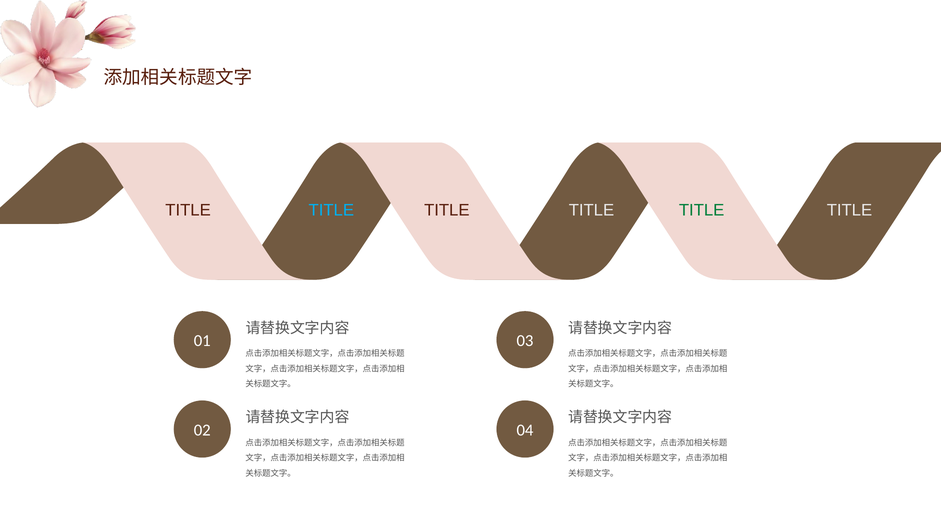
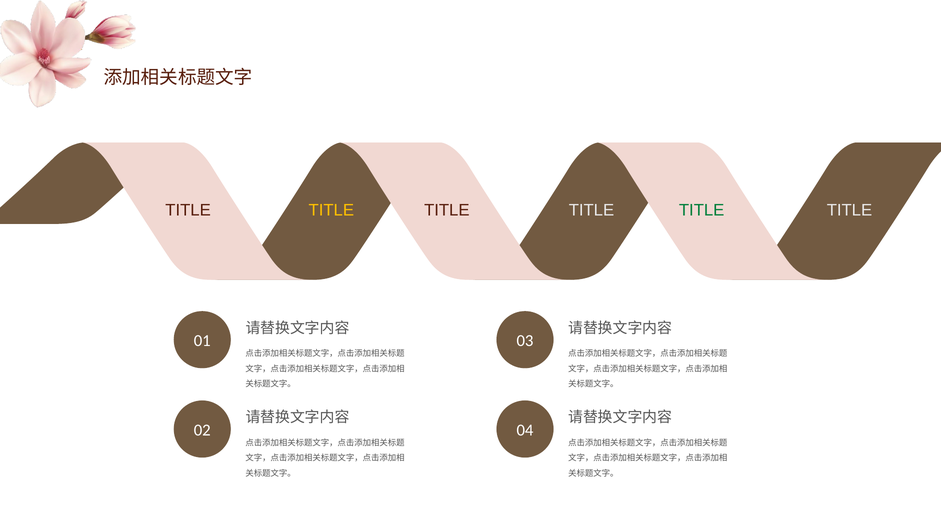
TITLE at (331, 210) colour: light blue -> yellow
